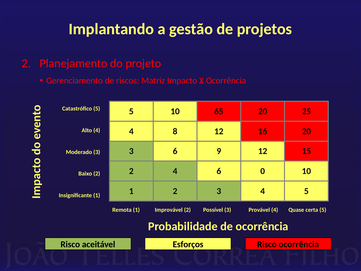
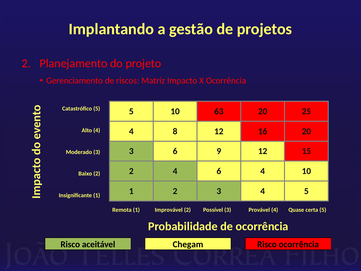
65: 65 -> 63
6 0: 0 -> 4
Esforços: Esforços -> Chegam
